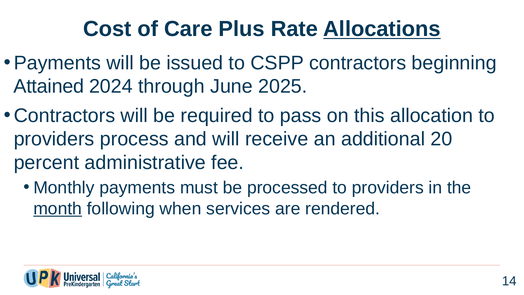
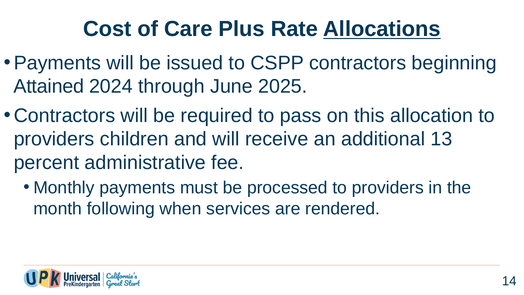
process: process -> children
20: 20 -> 13
month underline: present -> none
